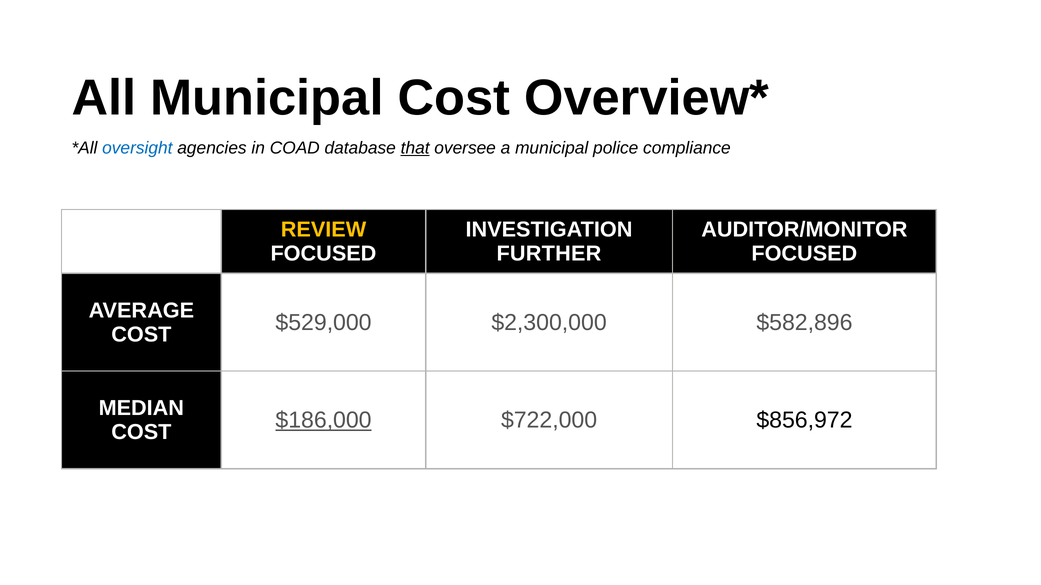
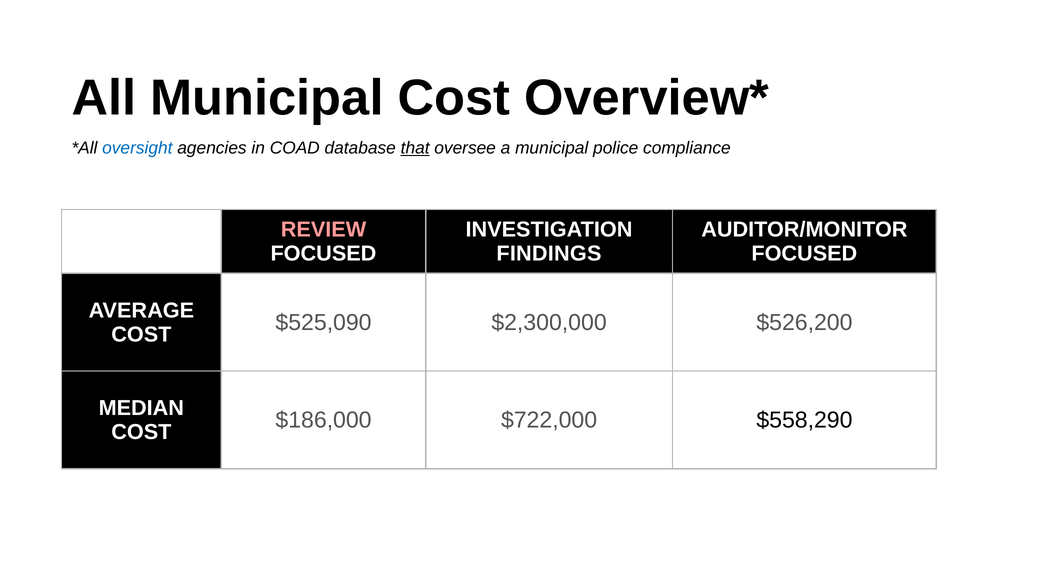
REVIEW colour: yellow -> pink
FURTHER: FURTHER -> FINDINGS
$529,000: $529,000 -> $525,090
$582,896: $582,896 -> $526,200
$186,000 underline: present -> none
$856,972: $856,972 -> $558,290
